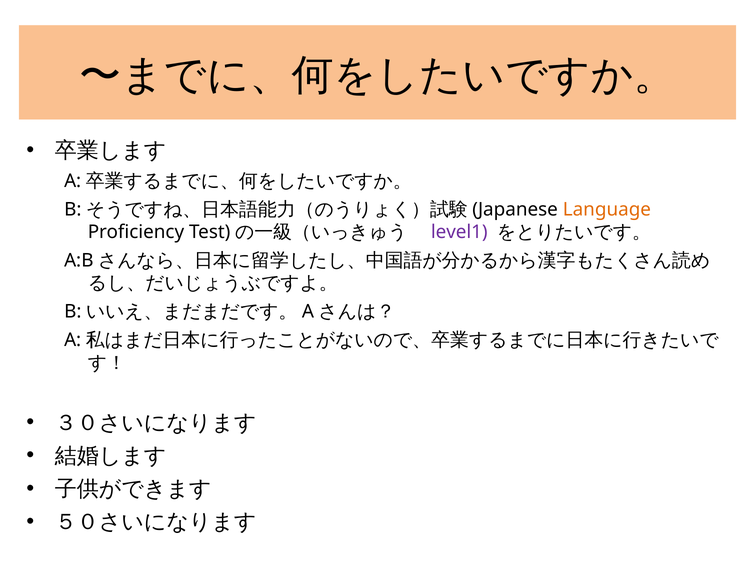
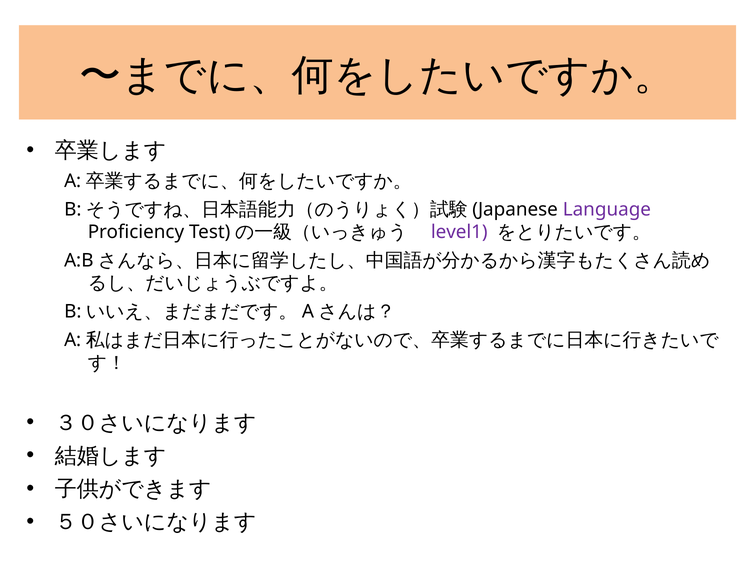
Language colour: orange -> purple
